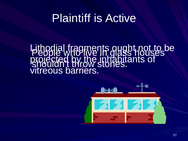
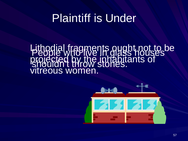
Active: Active -> Under
barriers: barriers -> women
